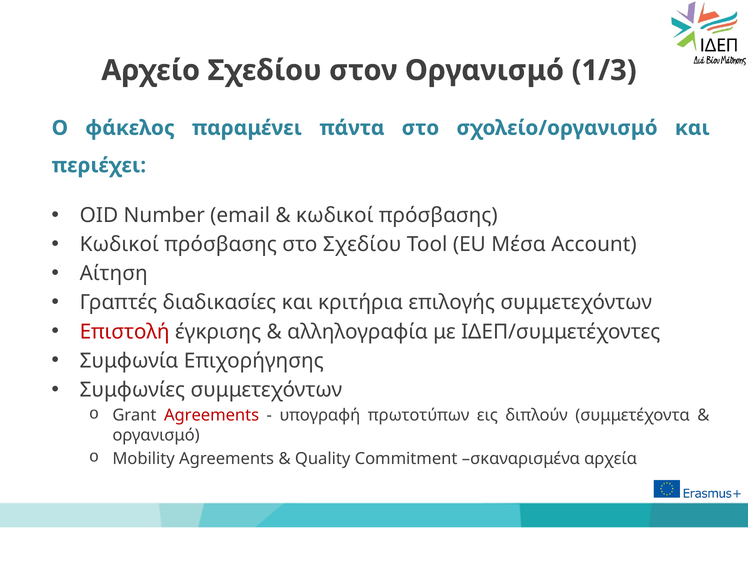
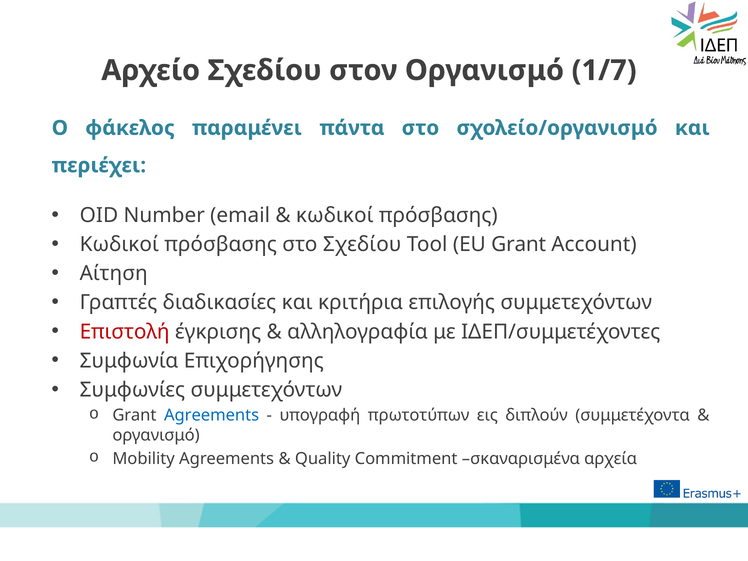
1/3: 1/3 -> 1/7
EU Μέσα: Μέσα -> Grant
Agreements at (212, 415) colour: red -> blue
